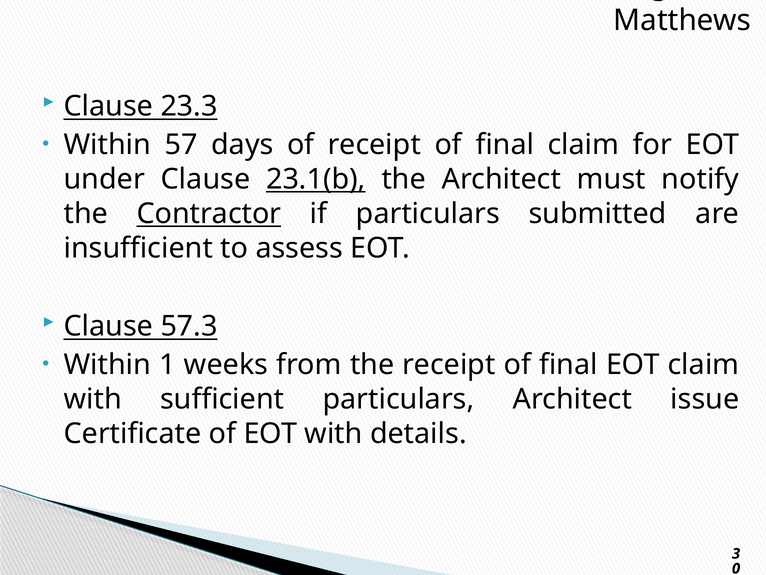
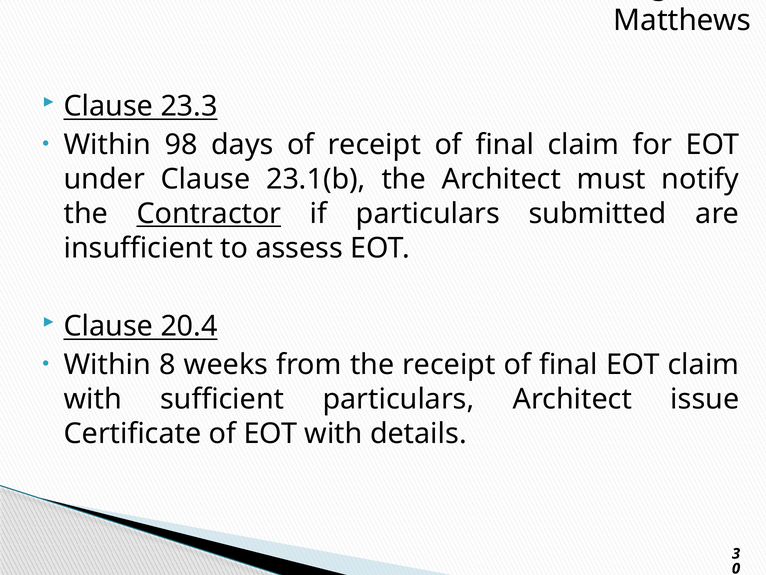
57: 57 -> 98
23.1(b underline: present -> none
57.3: 57.3 -> 20.4
1: 1 -> 8
